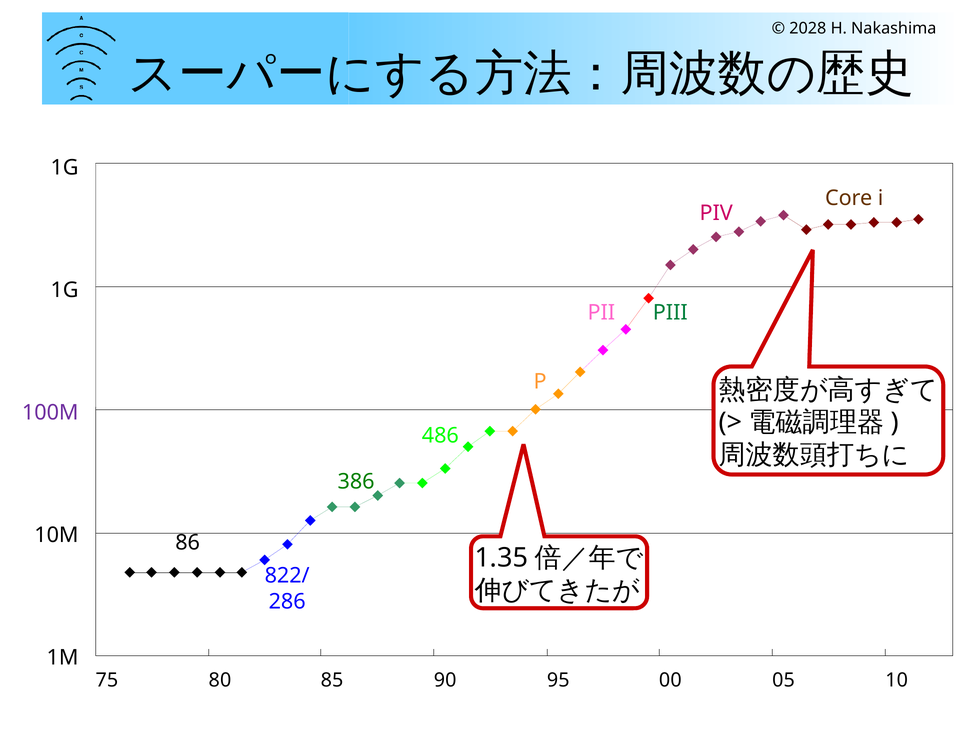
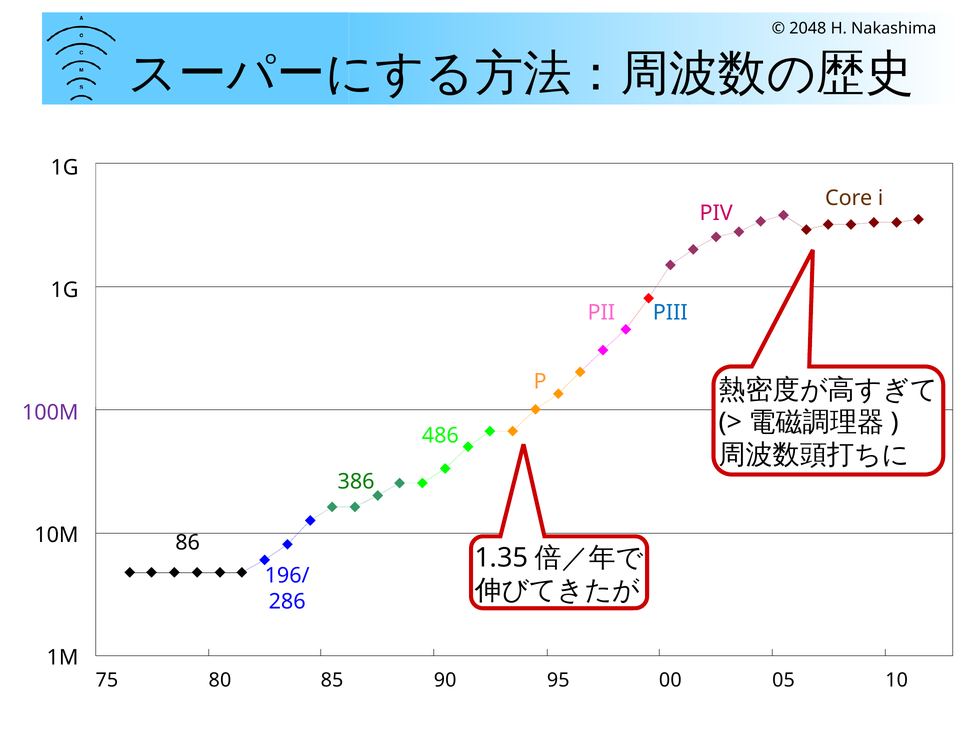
2028: 2028 -> 2048
PIII colour: green -> blue
822/: 822/ -> 196/
